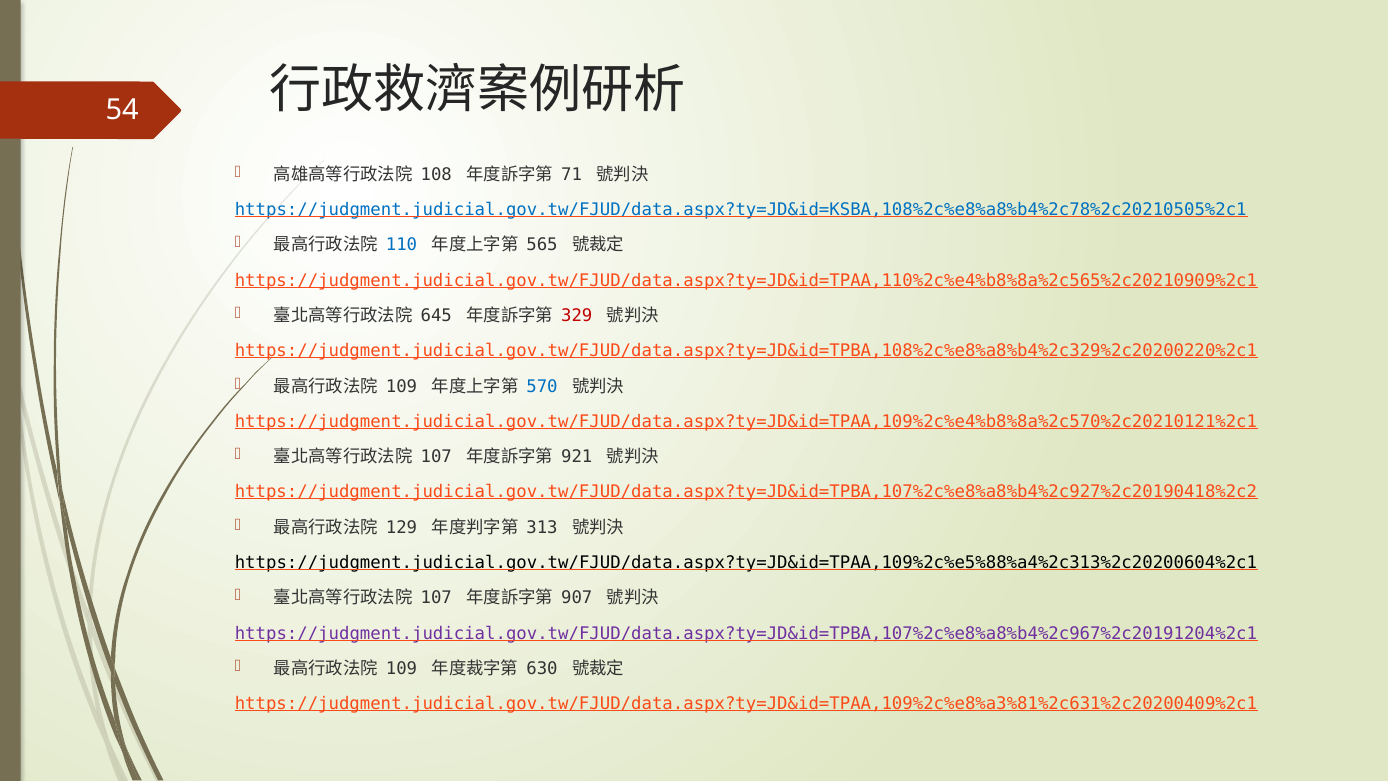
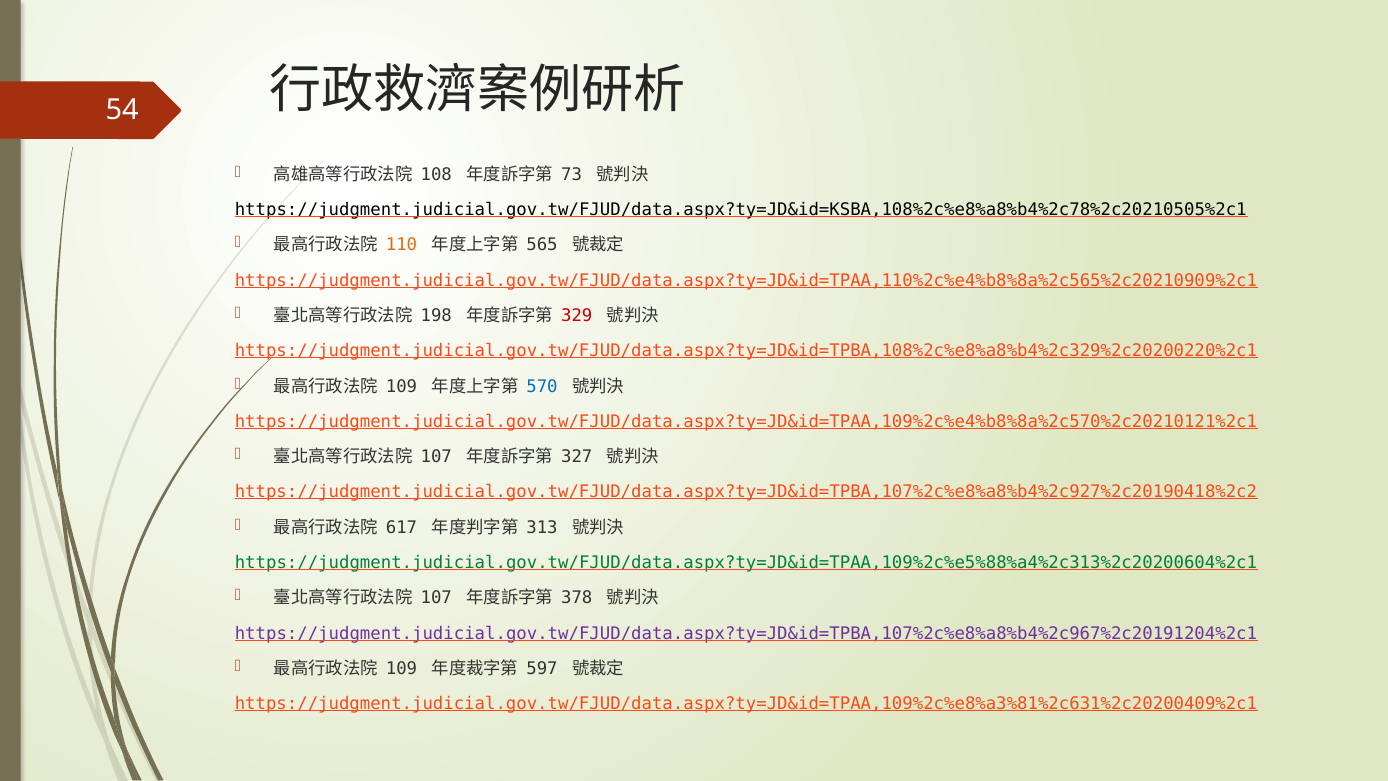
71: 71 -> 73
https://judgment.judicial.gov.tw/FJUD/data.aspx?ty=JD&id=KSBA,108%2c%e8%a8%b4%2c78%2c20210505%2c1 colour: blue -> black
110 colour: blue -> orange
645: 645 -> 198
921: 921 -> 327
129: 129 -> 617
https://judgment.judicial.gov.tw/FJUD/data.aspx?ty=JD&id=TPAA,109%2c%e5%88%a4%2c313%2c20200604%2c1 colour: black -> green
907: 907 -> 378
630: 630 -> 597
